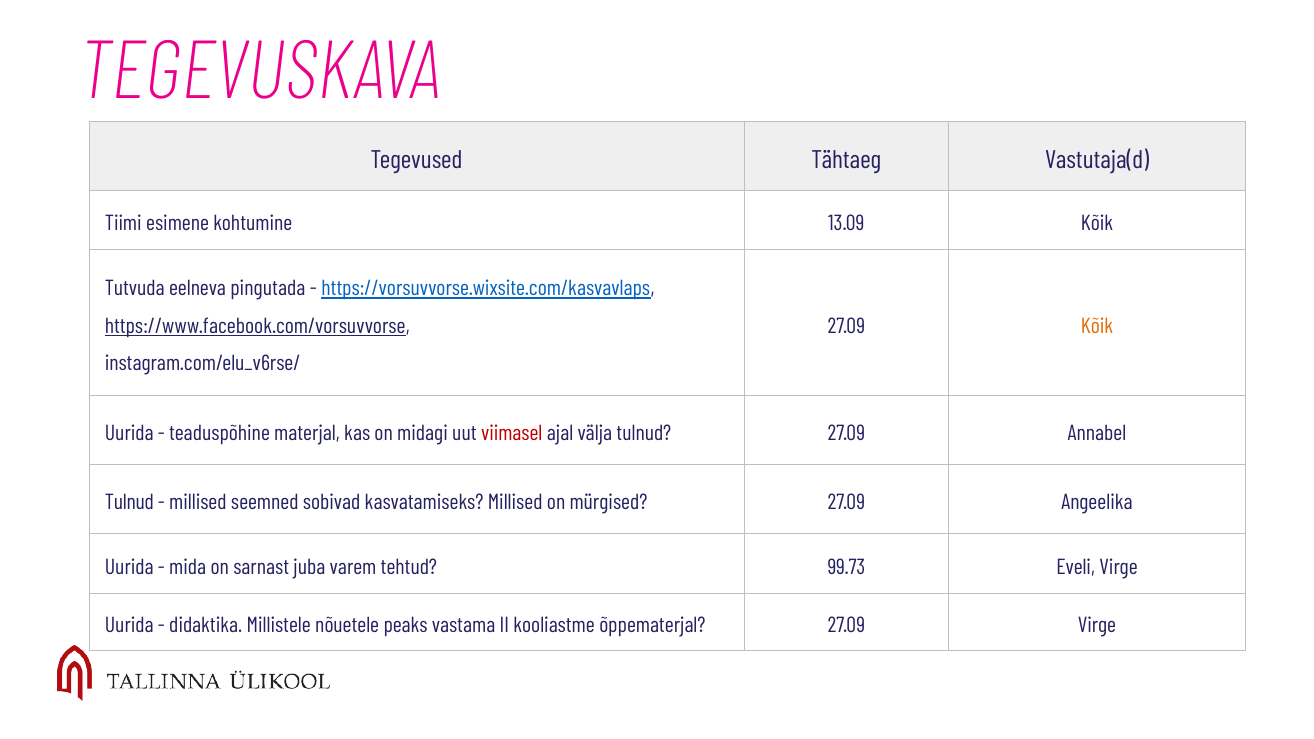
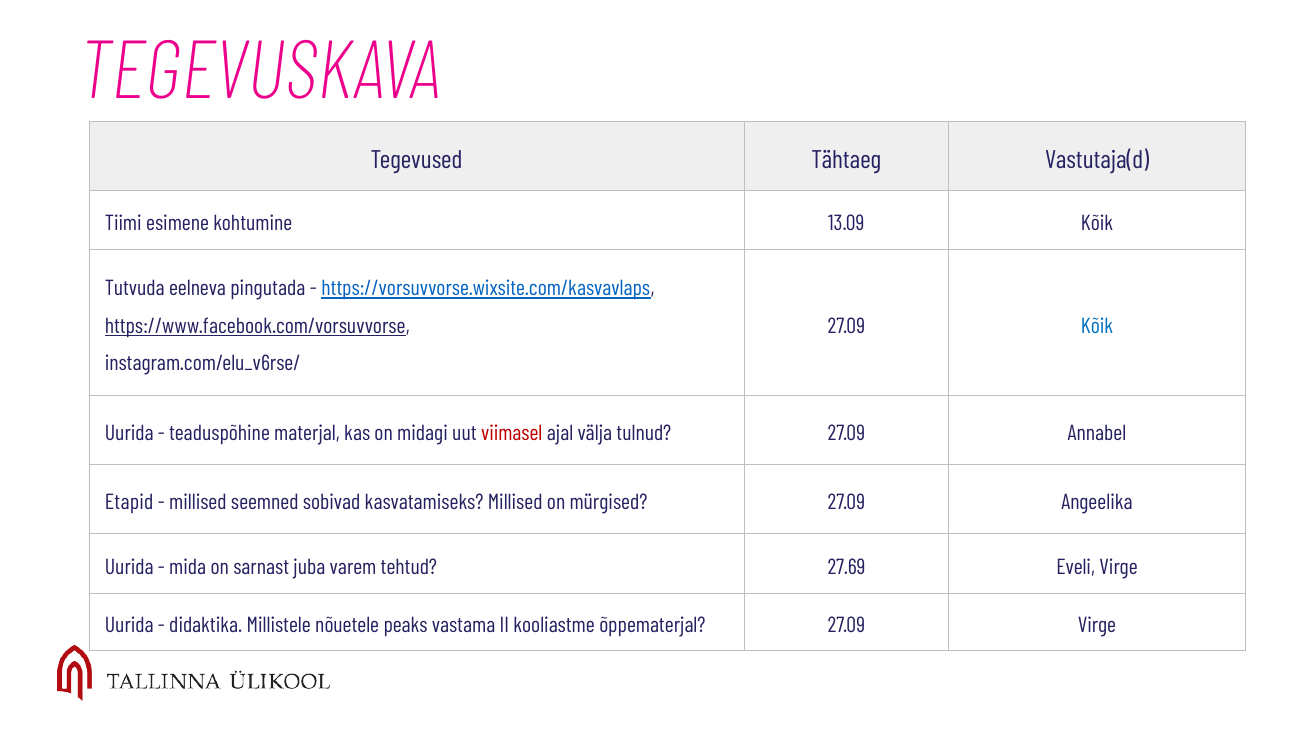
Kõik at (1097, 326) colour: orange -> blue
Tulnud at (129, 503): Tulnud -> Etapid
99.73: 99.73 -> 27.69
